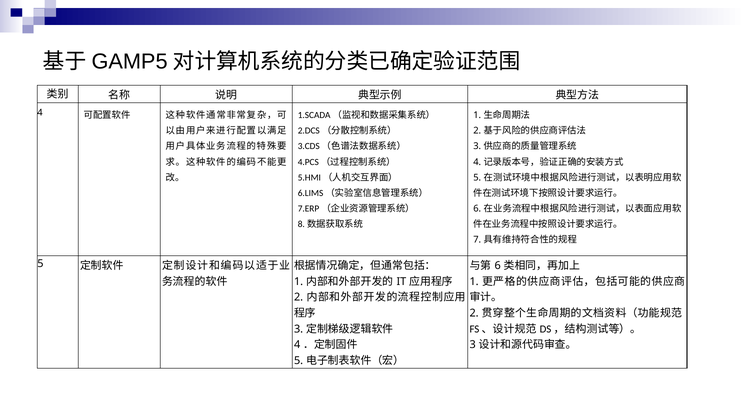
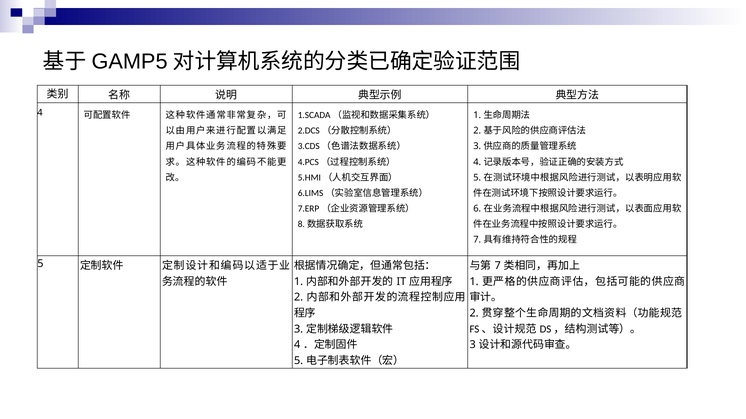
6 at (498, 266): 6 -> 7
